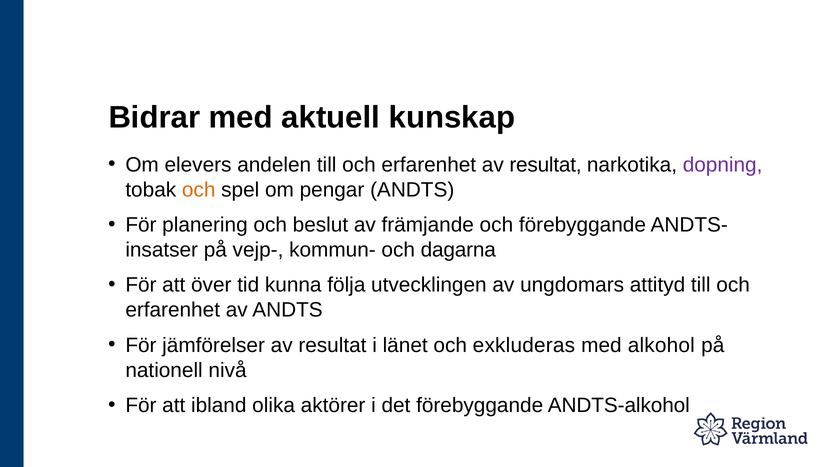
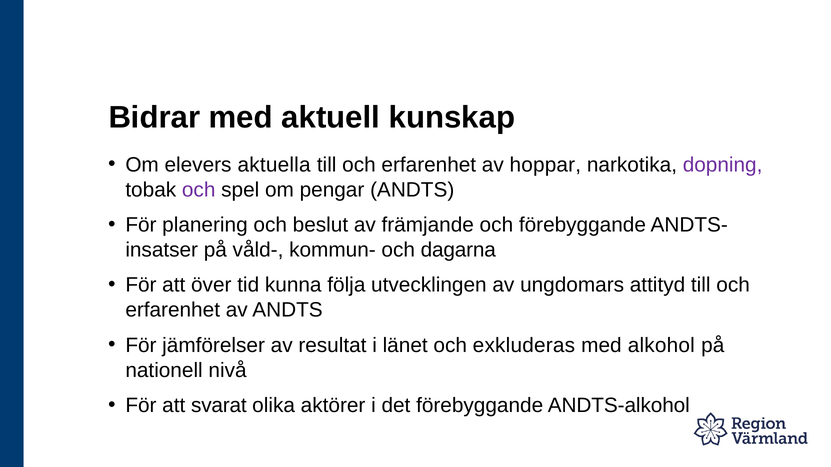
andelen: andelen -> aktuella
erfarenhet av resultat: resultat -> hoppar
och at (199, 190) colour: orange -> purple
vejp-: vejp- -> våld-
ibland: ibland -> svarat
